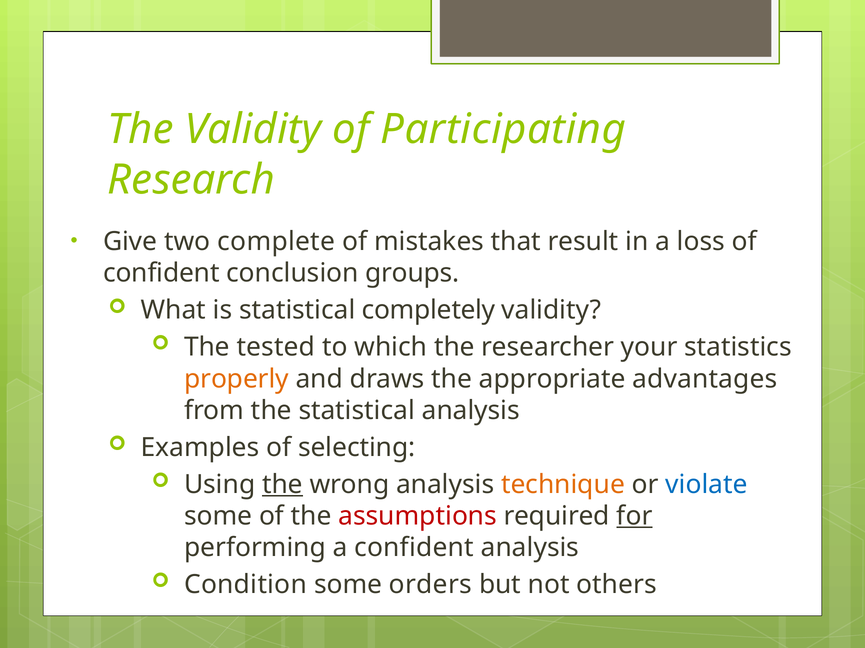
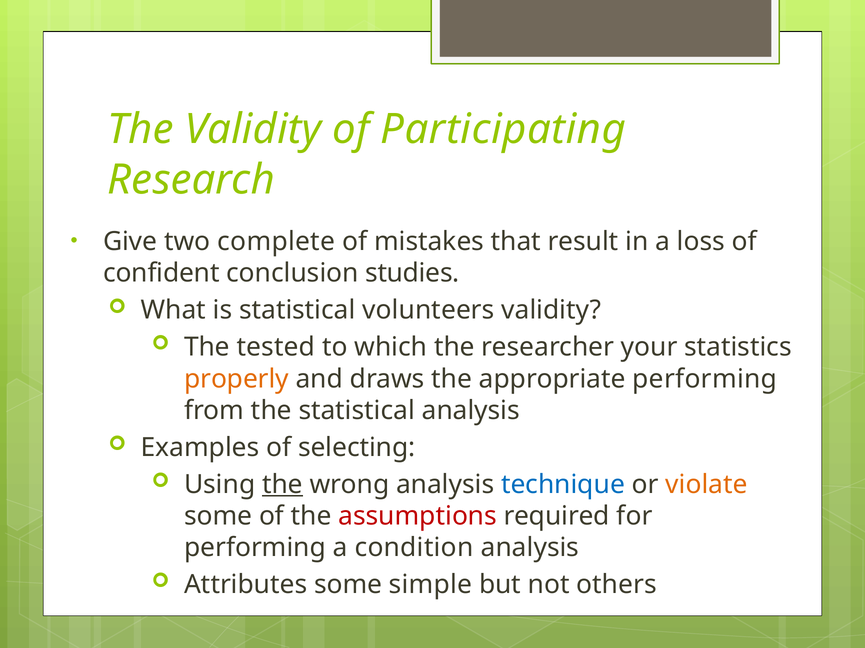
groups: groups -> studies
completely: completely -> volunteers
appropriate advantages: advantages -> performing
technique colour: orange -> blue
violate colour: blue -> orange
for underline: present -> none
a confident: confident -> condition
Condition: Condition -> Attributes
orders: orders -> simple
